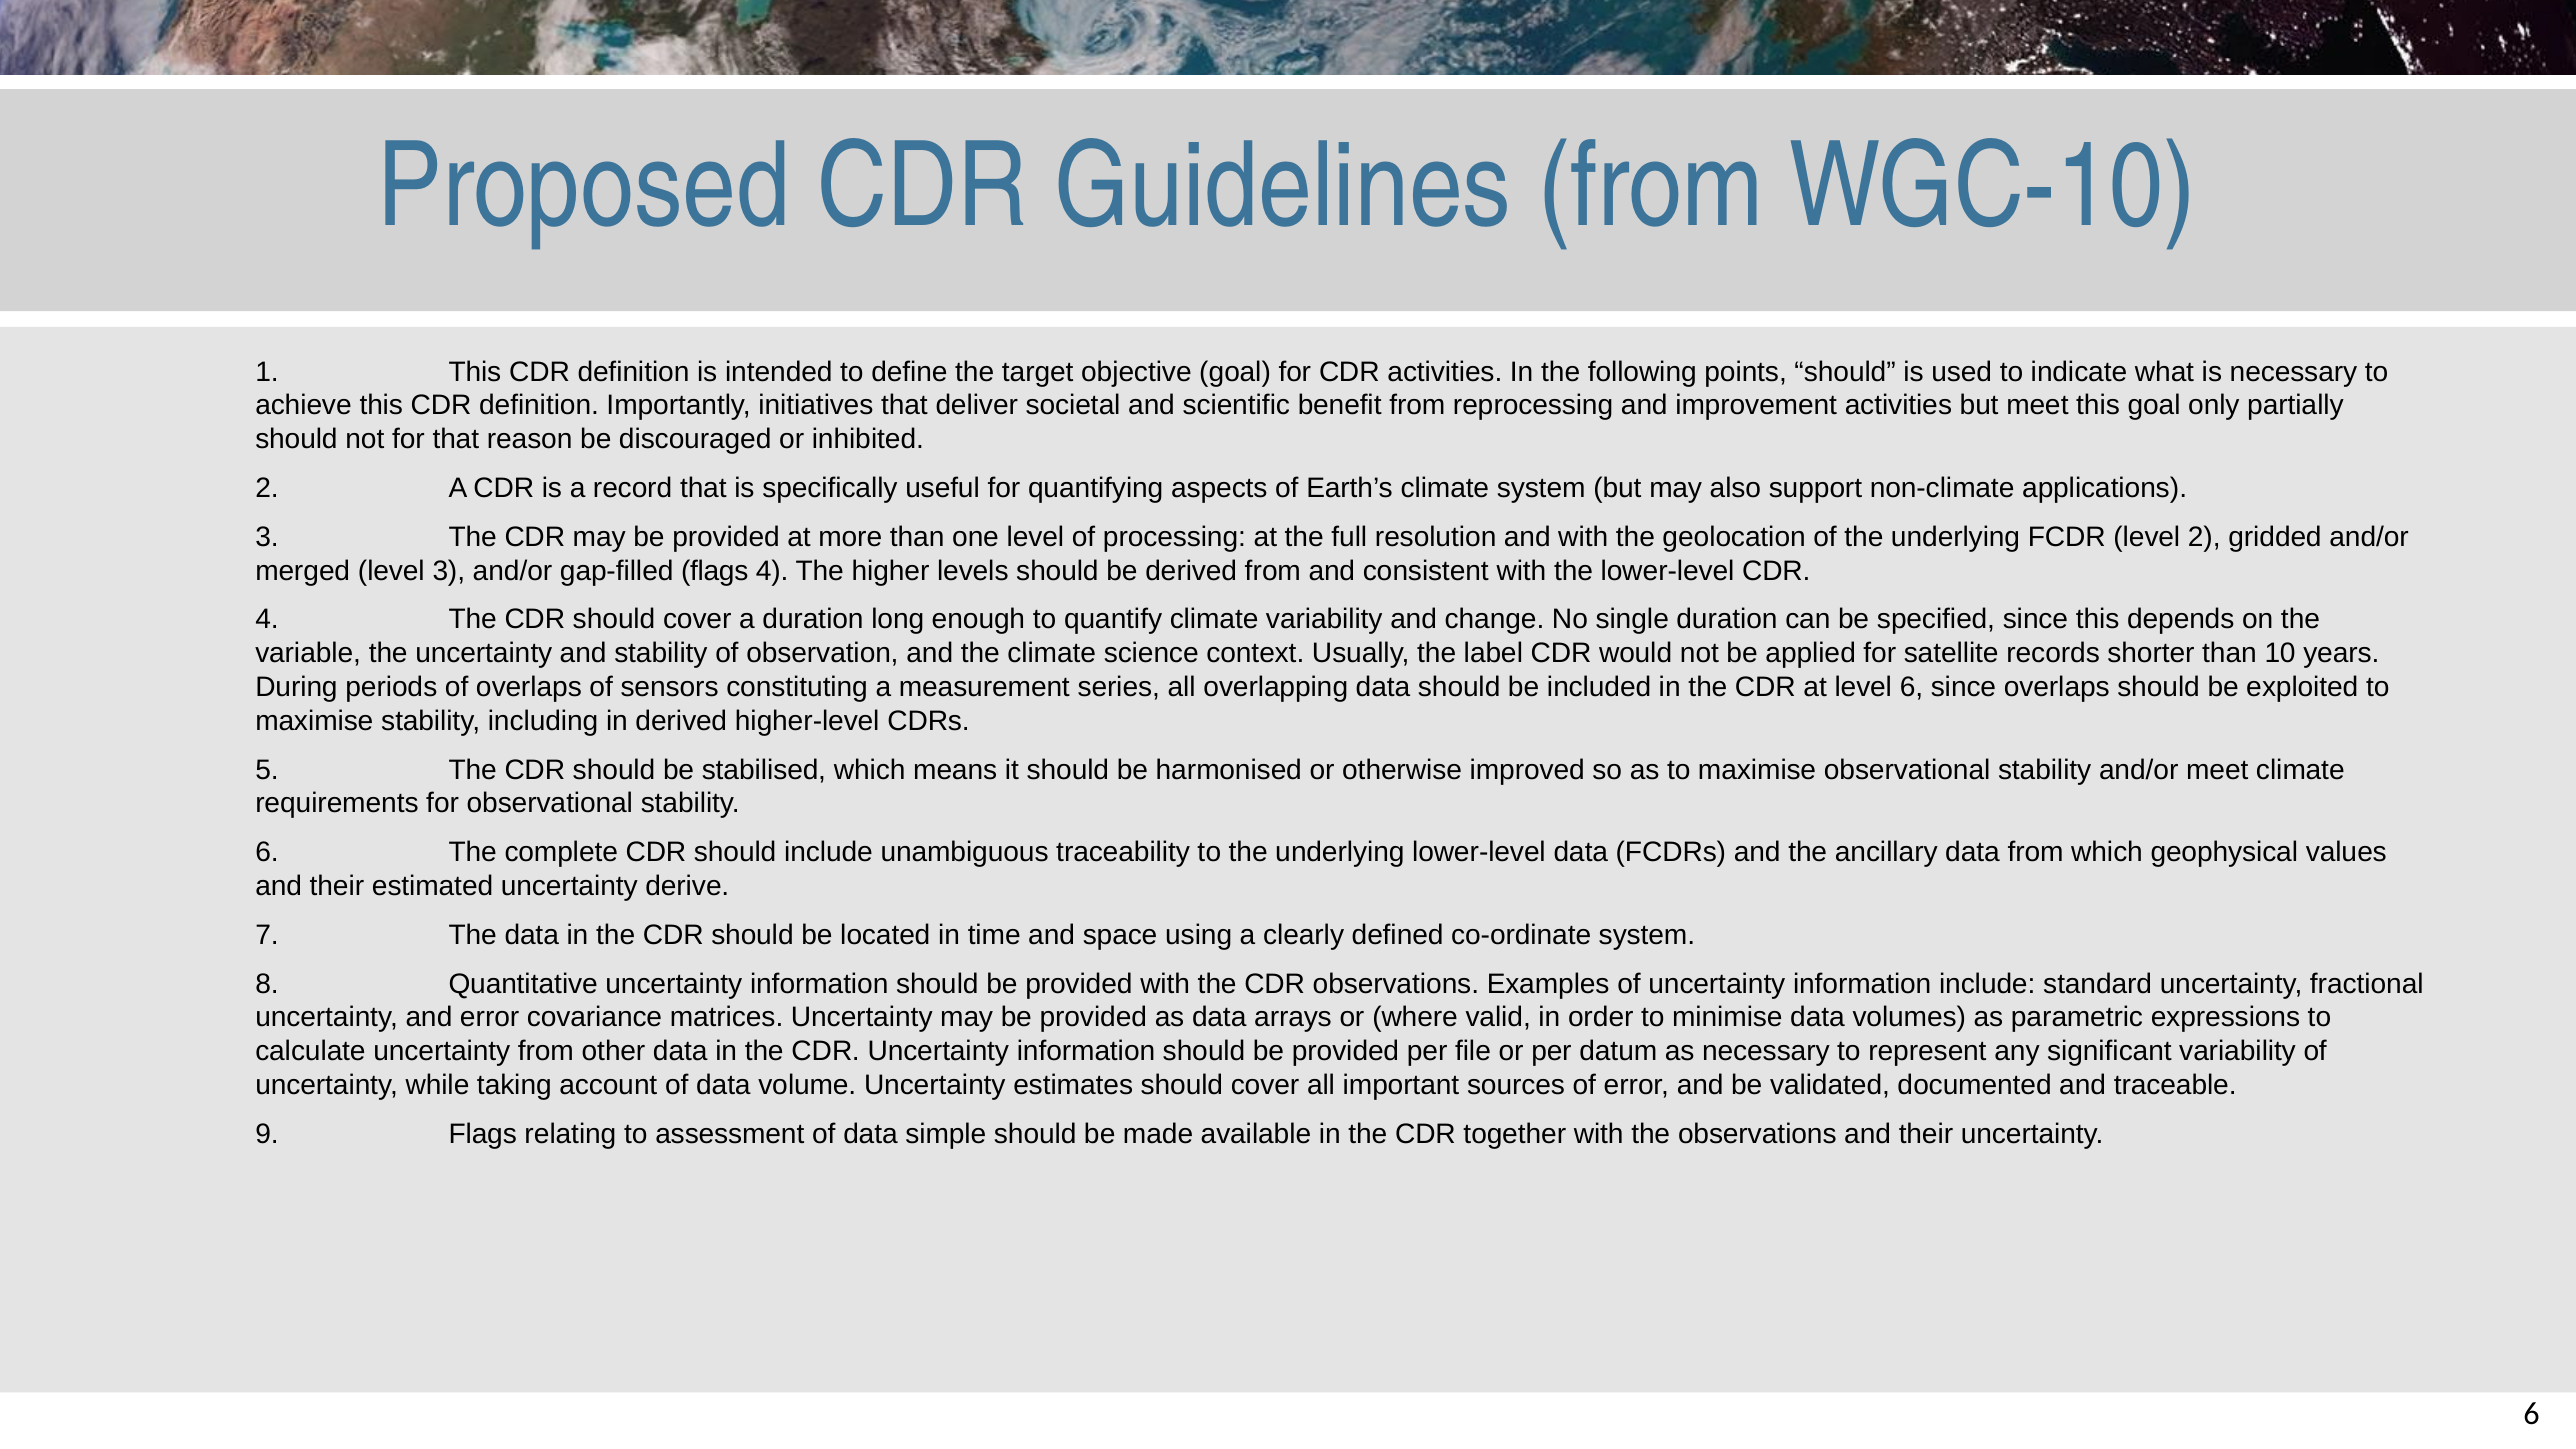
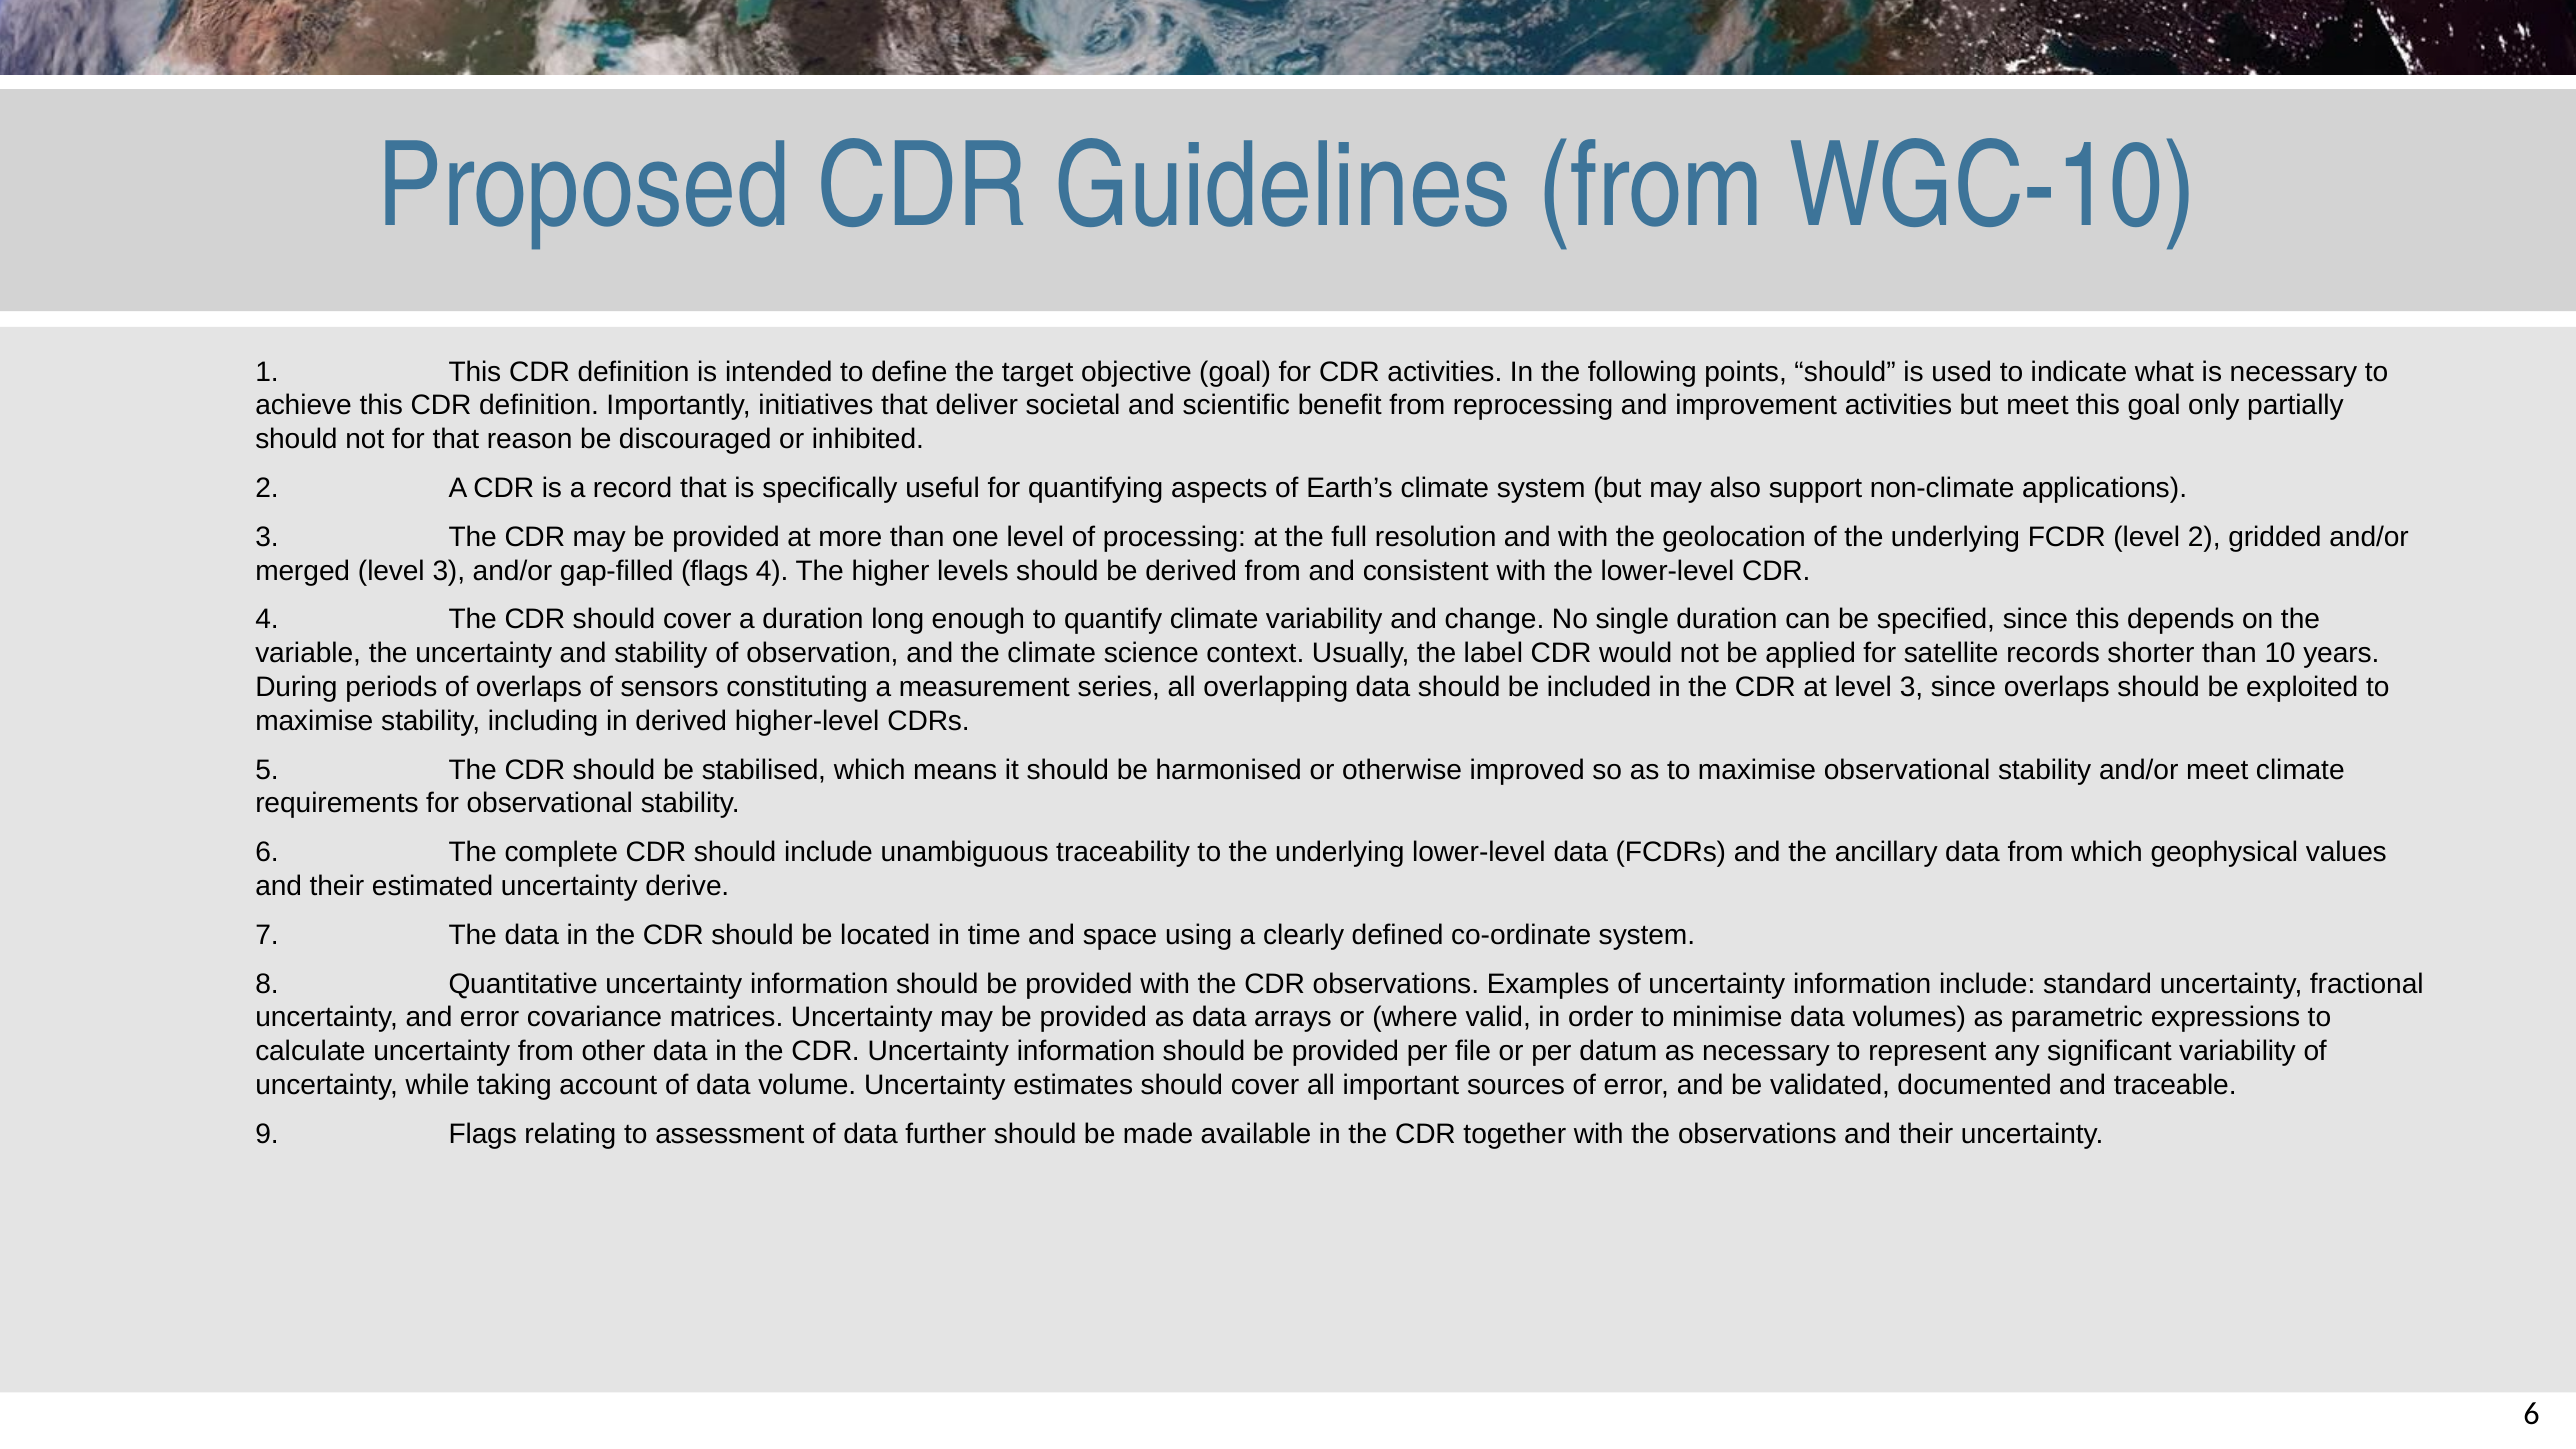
at level 6: 6 -> 3
simple: simple -> further
